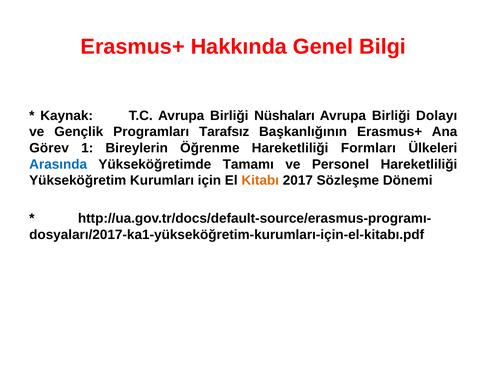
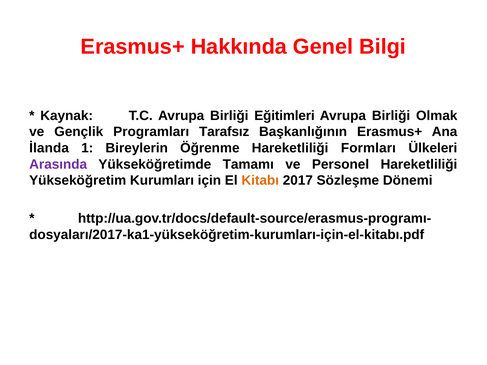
Nüshaları: Nüshaları -> Eğitimleri
Dolayı: Dolayı -> Olmak
Görev: Görev -> İlanda
Arasında colour: blue -> purple
